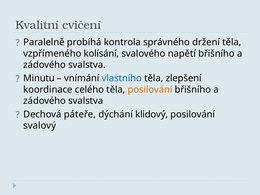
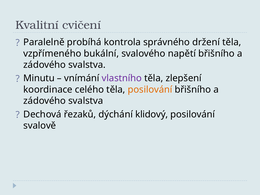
kolísání: kolísání -> bukální
vlastního colour: blue -> purple
páteře: páteře -> řezaků
svalový: svalový -> svalově
